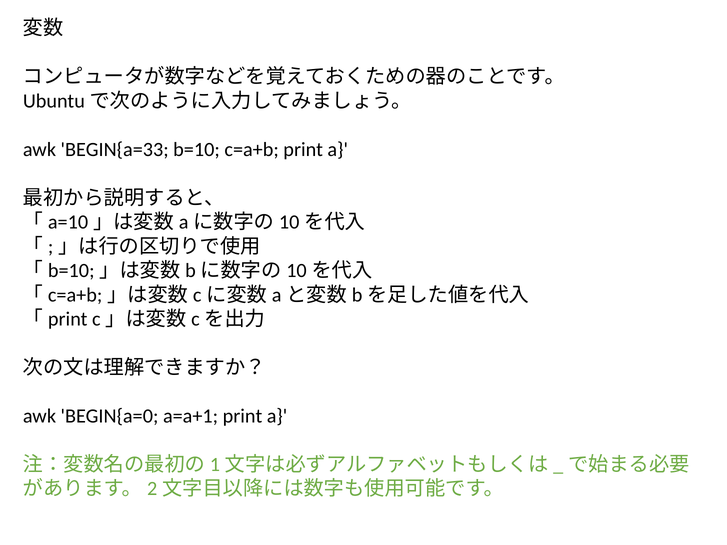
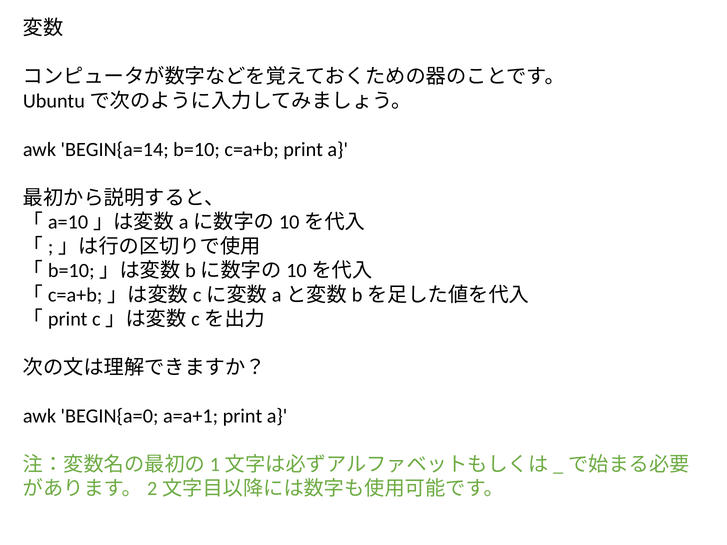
BEGIN{a=33: BEGIN{a=33 -> BEGIN{a=14
